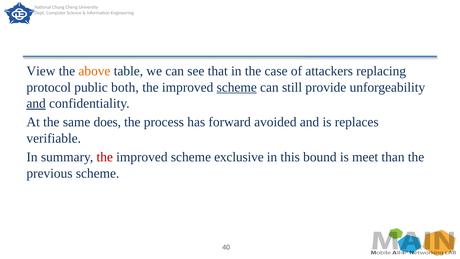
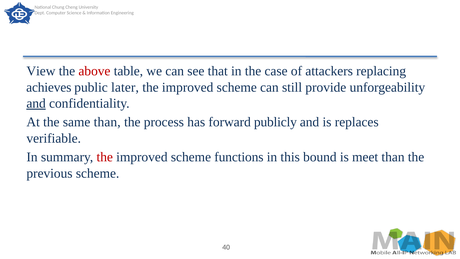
above colour: orange -> red
protocol: protocol -> achieves
both: both -> later
scheme at (237, 87) underline: present -> none
same does: does -> than
avoided: avoided -> publicly
exclusive: exclusive -> functions
